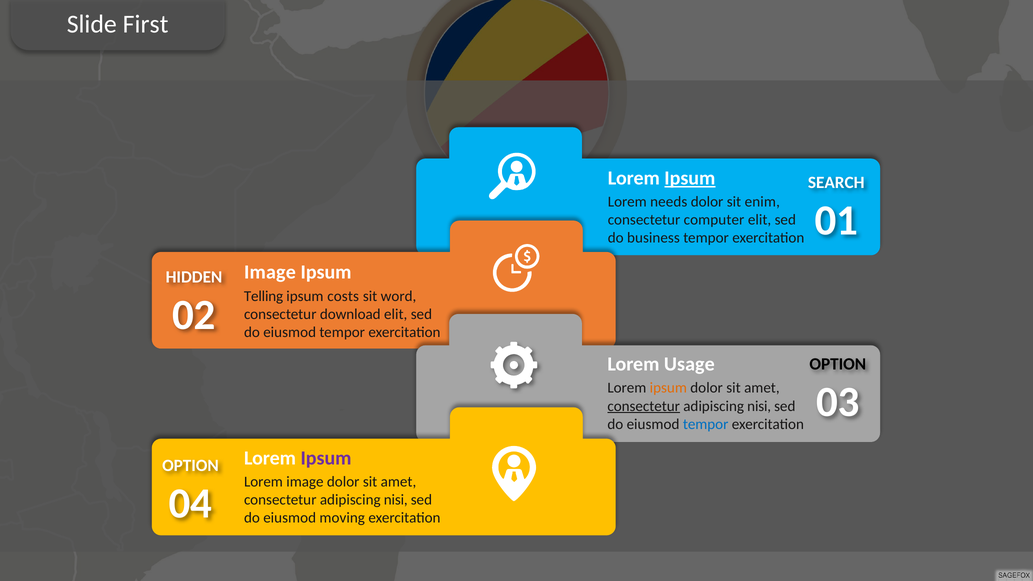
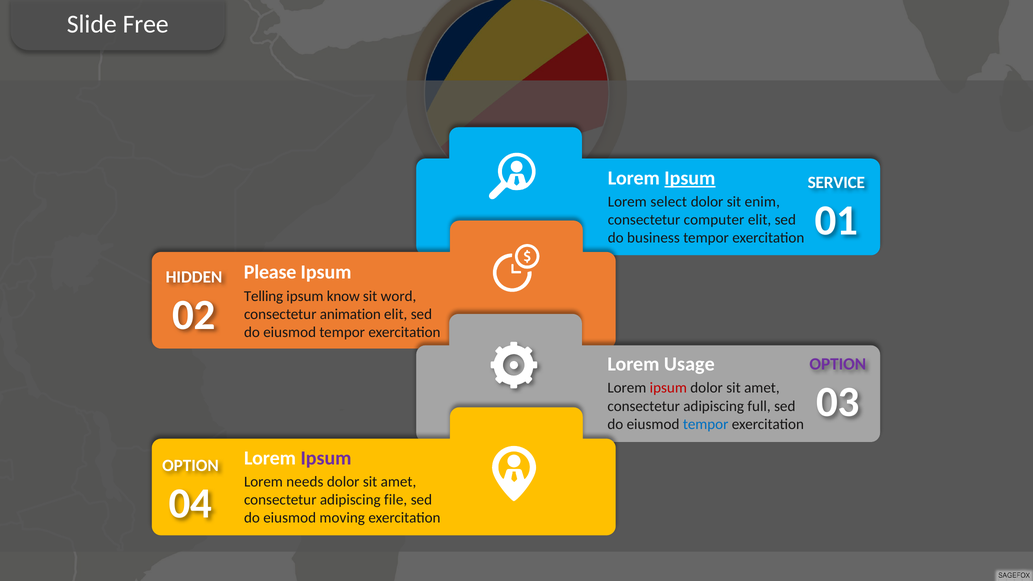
First: First -> Free
SEARCH: SEARCH -> SERVICE
needs: needs -> select
Image at (270, 272): Image -> Please
costs: costs -> know
download: download -> animation
OPTION at (838, 364) colour: black -> purple
ipsum at (668, 388) colour: orange -> red
consectetur at (644, 406) underline: present -> none
nisi at (759, 406): nisi -> full
Lorem image: image -> needs
nisi at (396, 500): nisi -> file
